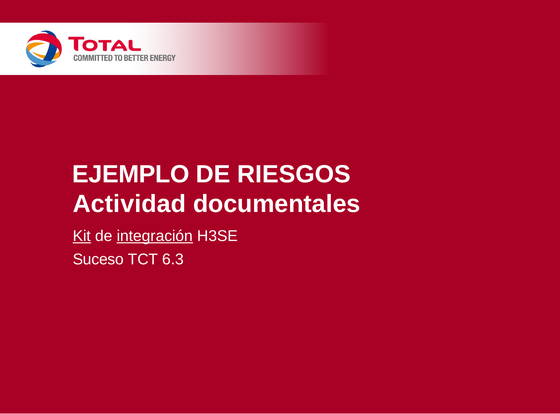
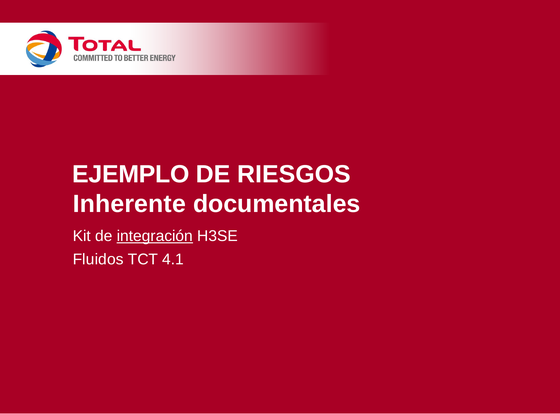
Actividad: Actividad -> Inherente
Kit underline: present -> none
Suceso: Suceso -> Fluidos
6.3: 6.3 -> 4.1
